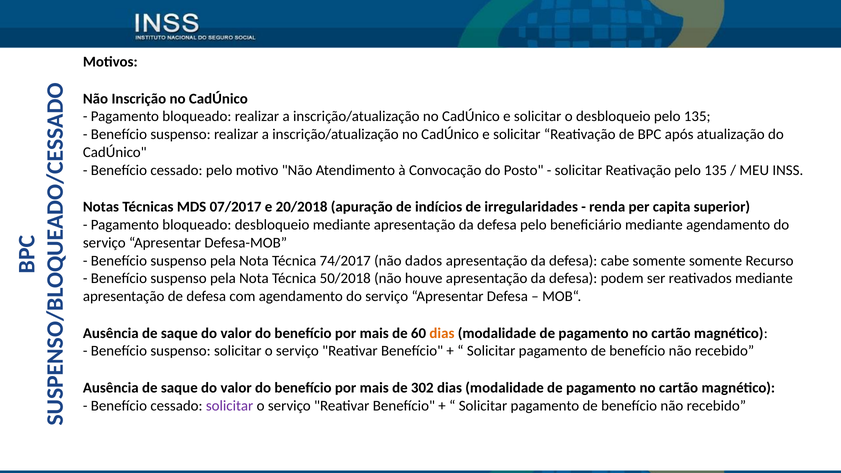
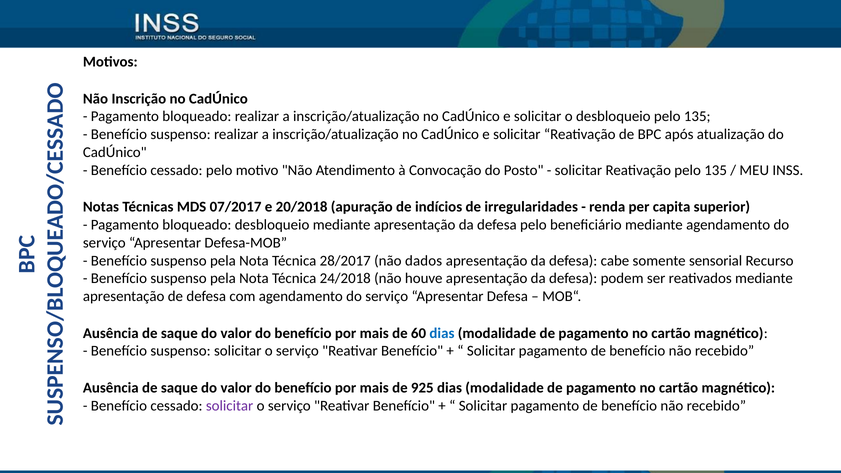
74/2017: 74/2017 -> 28/2017
somente somente: somente -> sensorial
50/2018: 50/2018 -> 24/2018
dias at (442, 333) colour: orange -> blue
302: 302 -> 925
